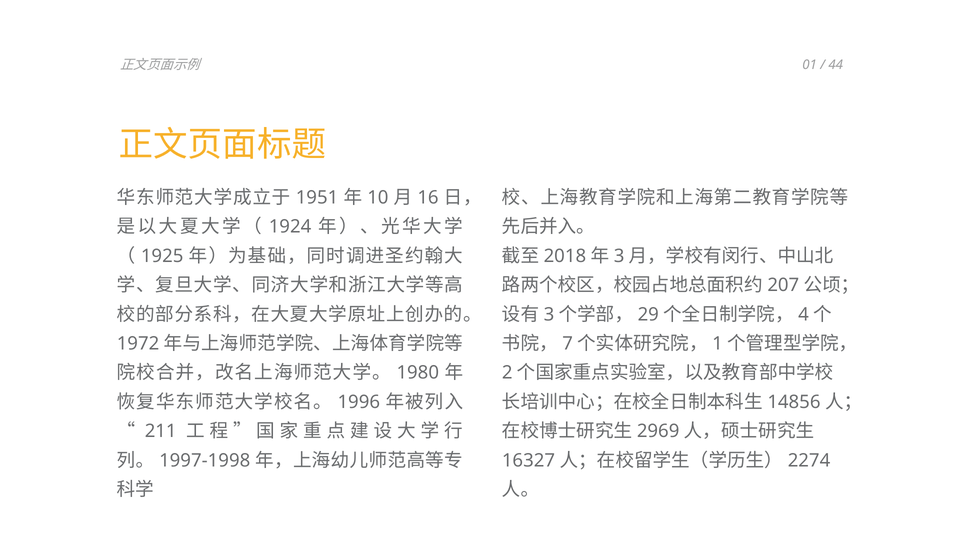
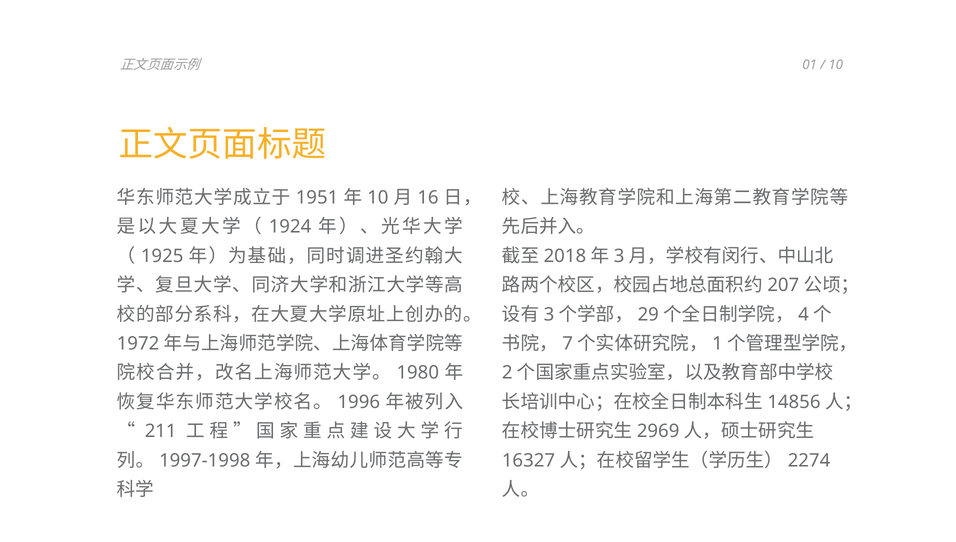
44 at (836, 65): 44 -> 10
